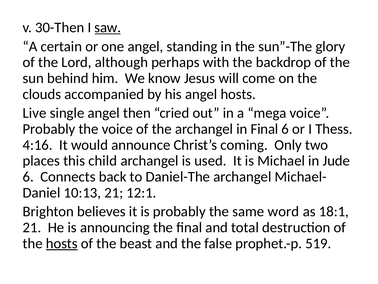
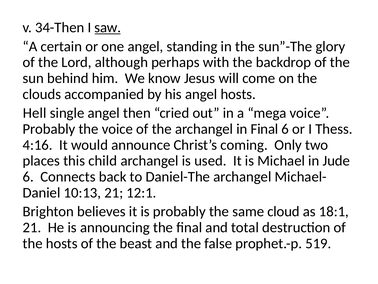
30-Then: 30-Then -> 34-Then
Live: Live -> Hell
word: word -> cloud
hosts at (62, 243) underline: present -> none
